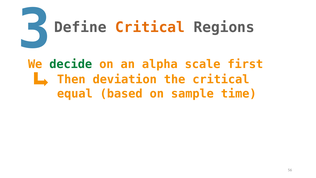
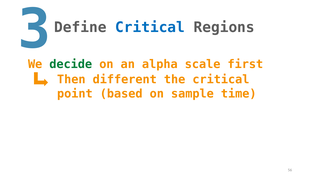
Critical at (150, 27) colour: orange -> blue
deviation: deviation -> different
equal: equal -> point
